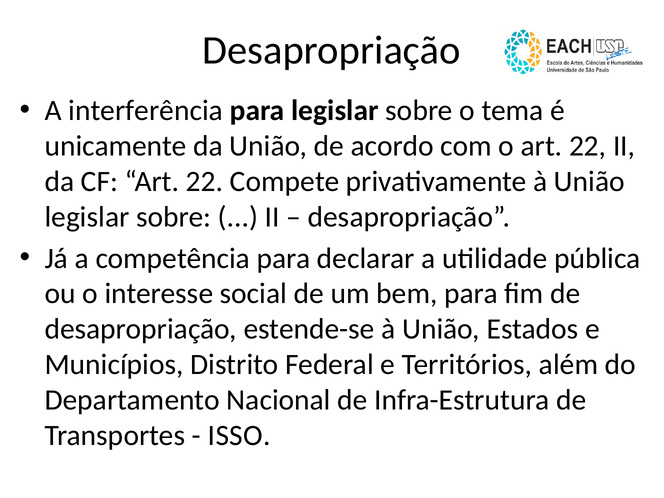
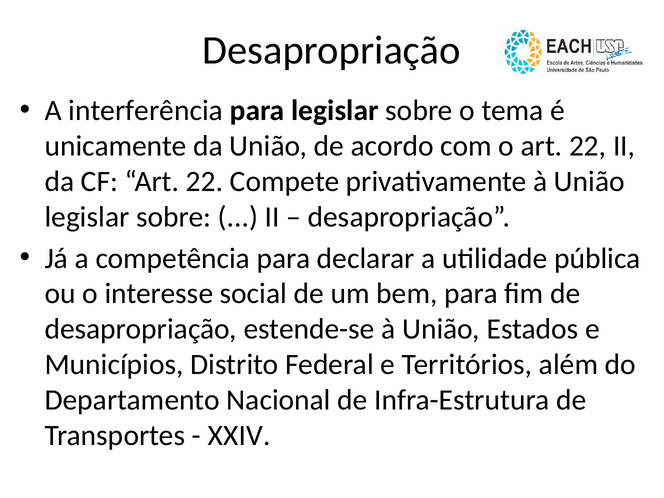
ISSO: ISSO -> XXIV
